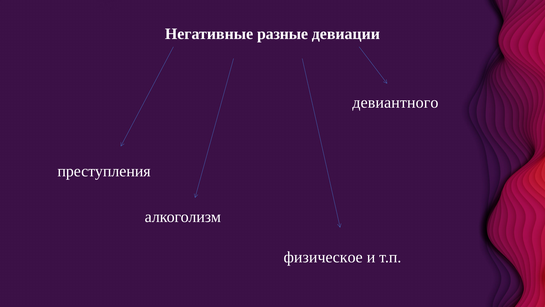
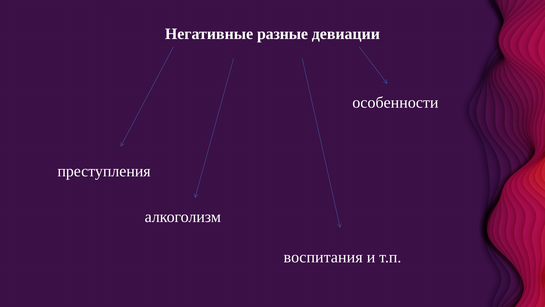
девиантного: девиантного -> особенности
физическое: физическое -> воспитания
